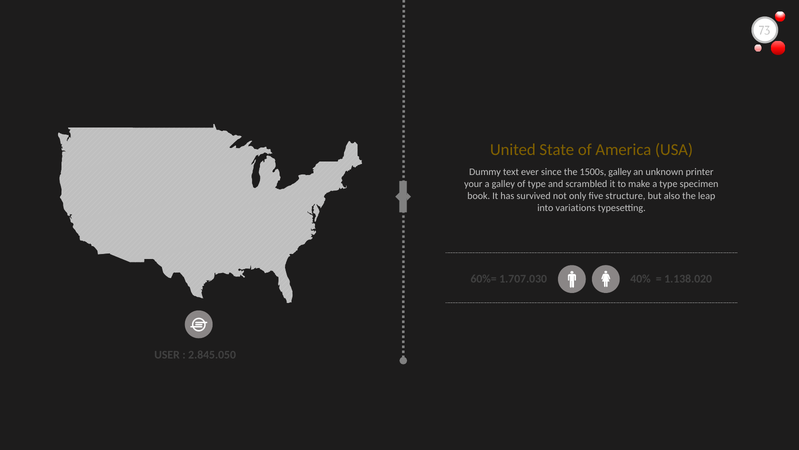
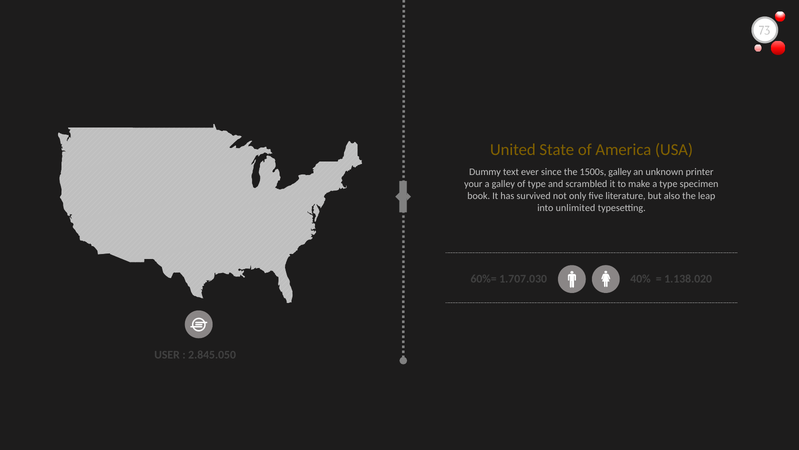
structure: structure -> literature
variations: variations -> unlimited
